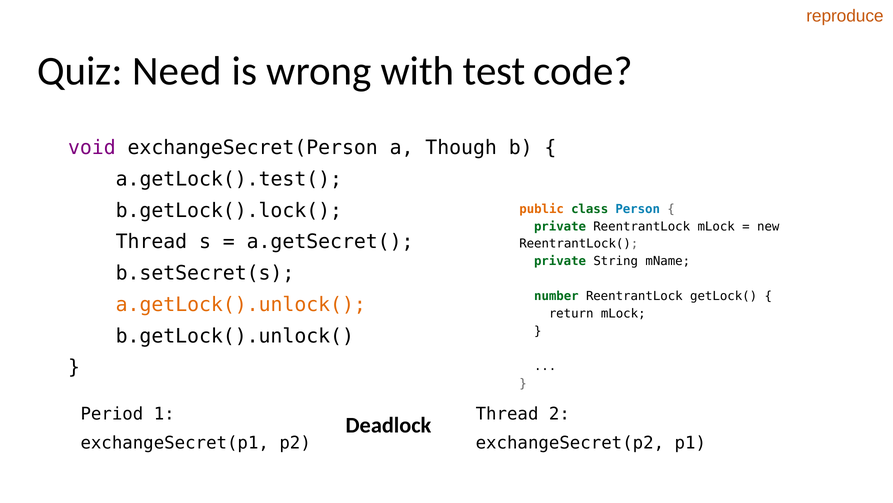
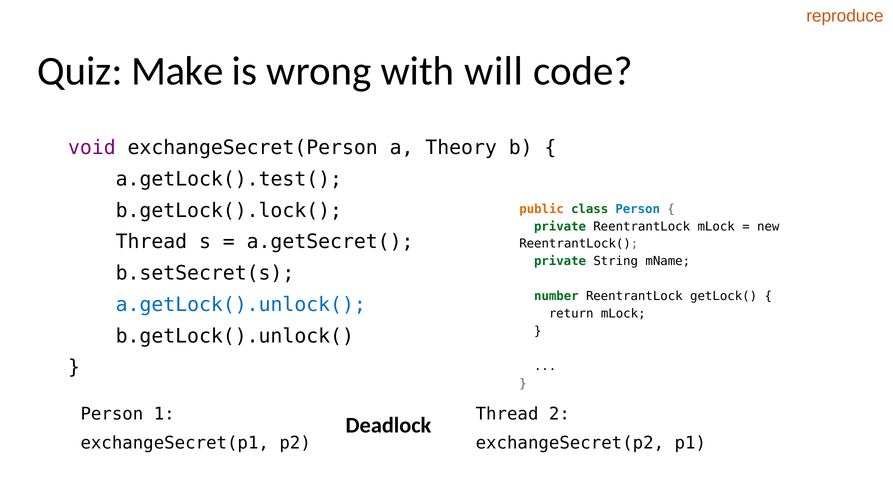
Need: Need -> Make
test: test -> will
Though: Though -> Theory
a.getLock().unlock( colour: orange -> blue
Period at (112, 414): Period -> Person
